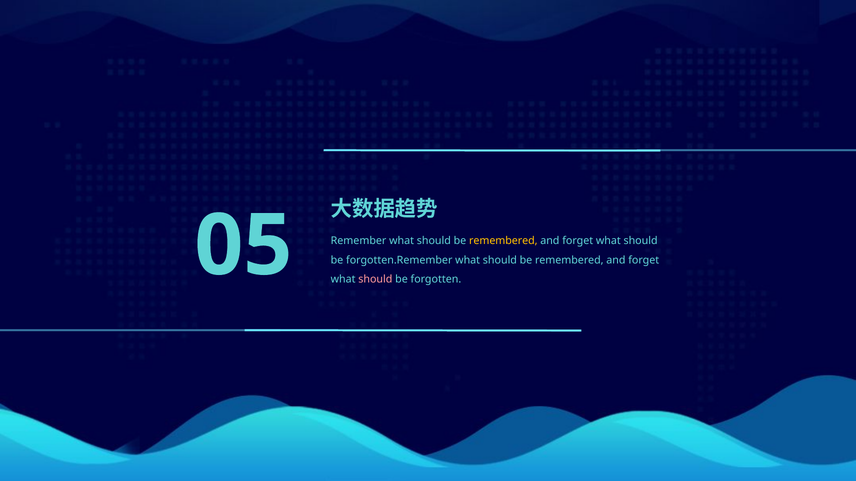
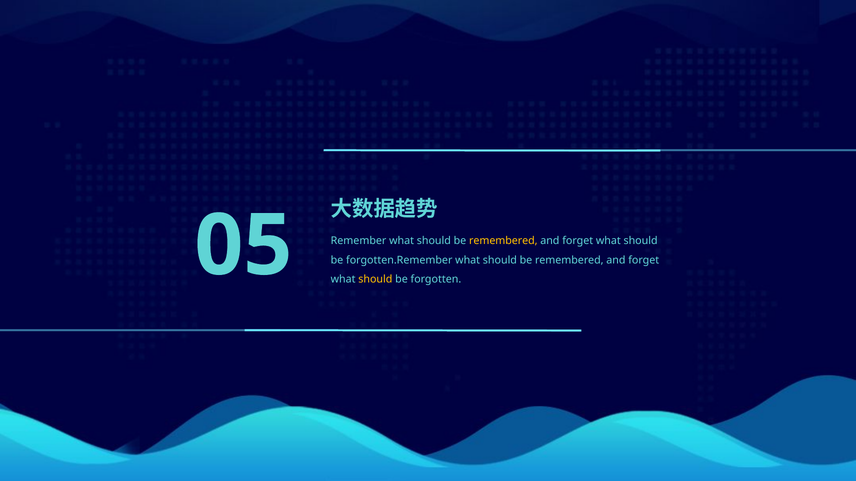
should at (375, 280) colour: pink -> yellow
